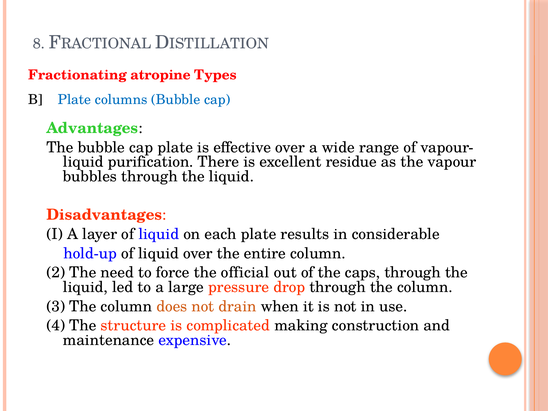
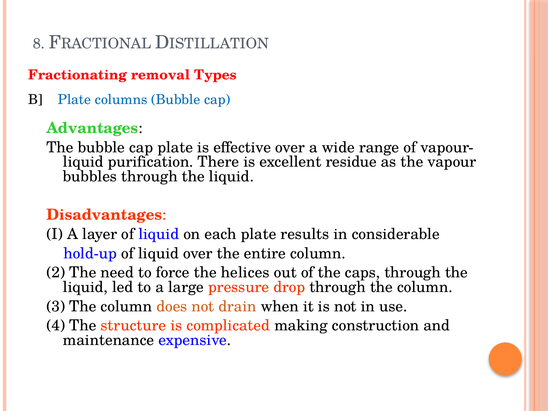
atropine: atropine -> removal
official: official -> helices
